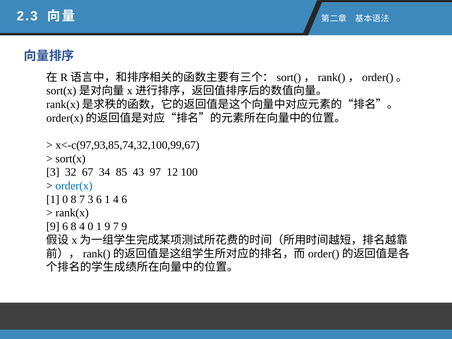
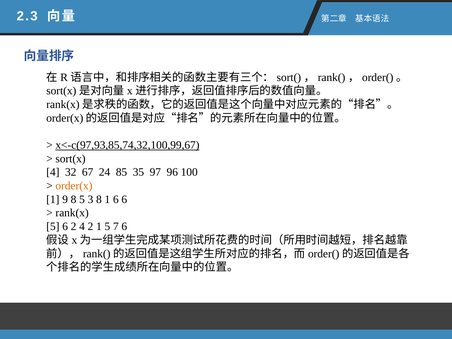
x<-c(97,93,85,74,32,100,99,67 underline: none -> present
3 at (53, 172): 3 -> 4
34: 34 -> 24
43: 43 -> 35
12: 12 -> 96
order(x colour: blue -> orange
1 0: 0 -> 9
8 7: 7 -> 5
3 6: 6 -> 8
1 4: 4 -> 6
9 at (53, 226): 9 -> 5
6 8: 8 -> 2
4 0: 0 -> 2
1 9: 9 -> 5
7 9: 9 -> 6
